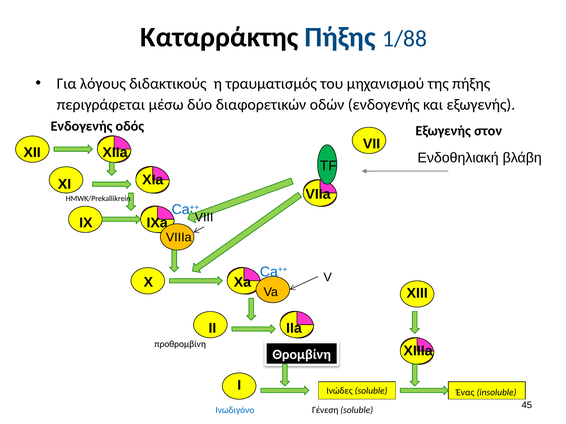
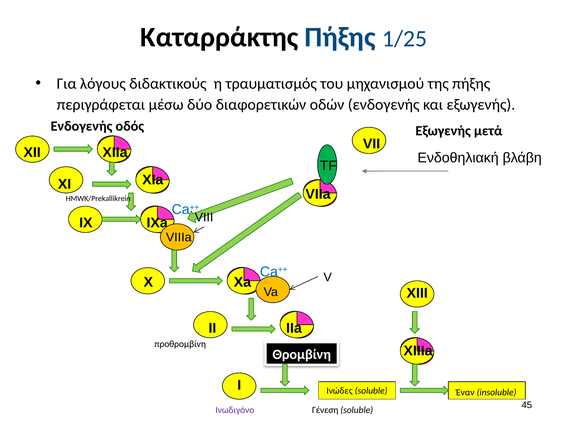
1/88: 1/88 -> 1/25
στον: στον -> μετά
Ένας: Ένας -> Έναν
Ινωδιγόνο colour: blue -> purple
